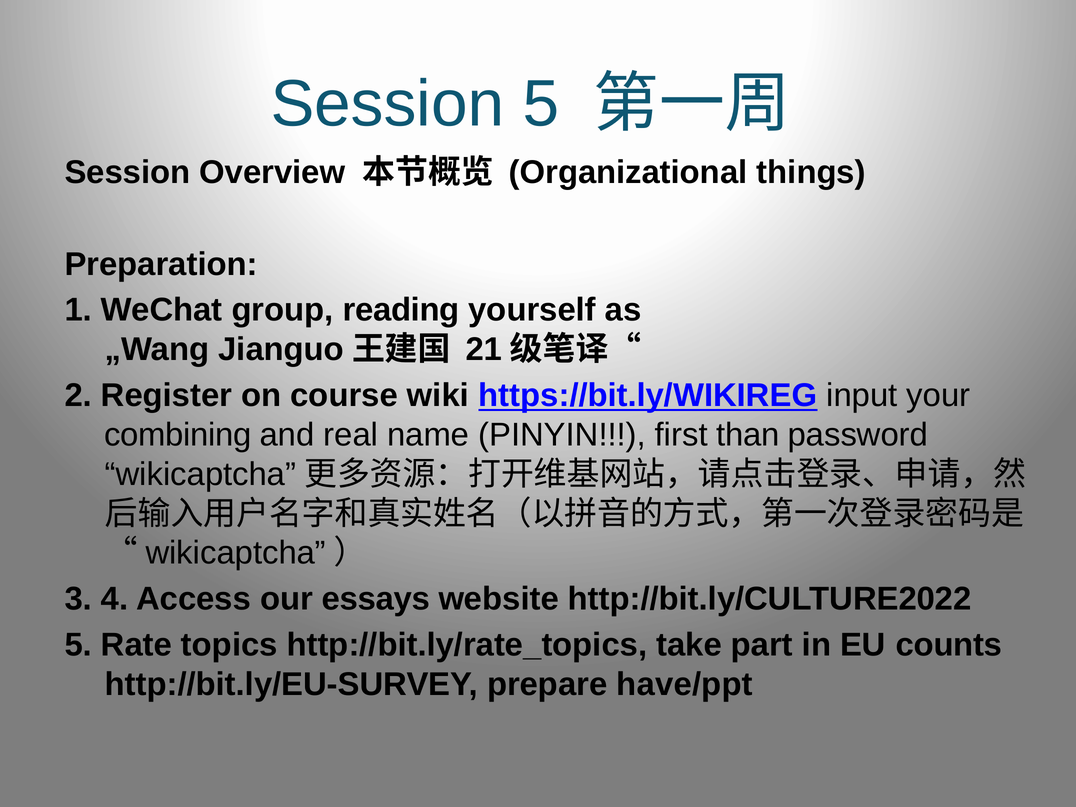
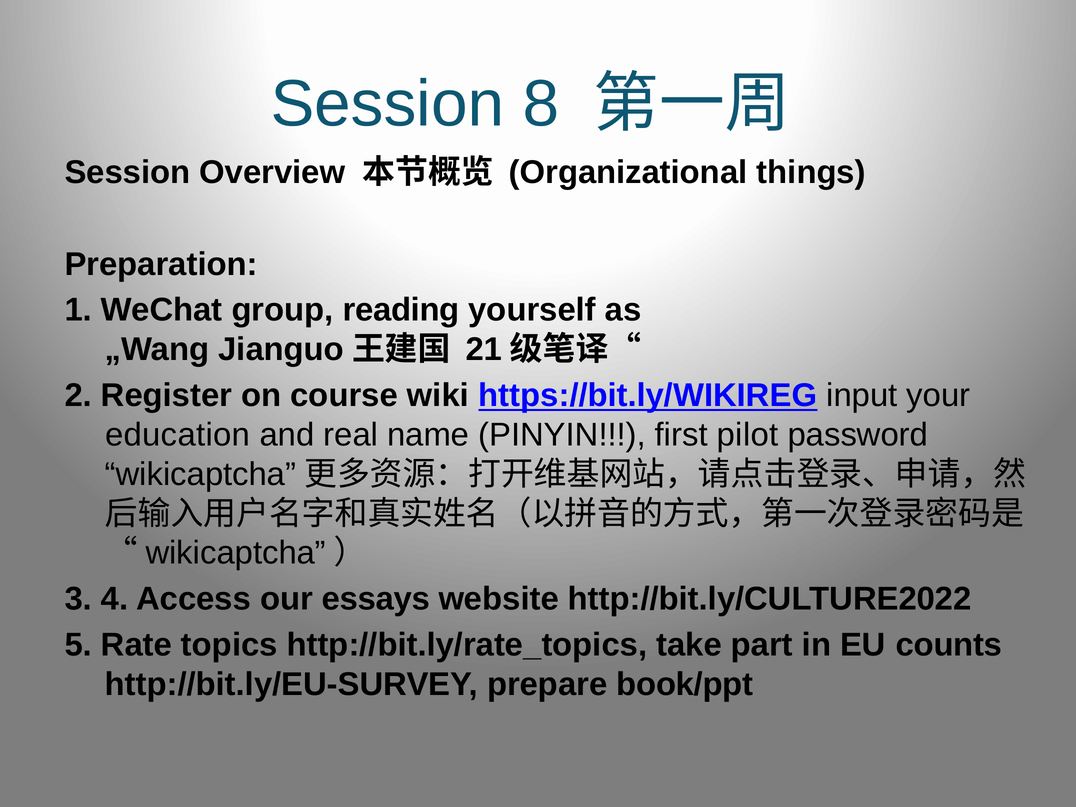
Session 5: 5 -> 8
combining: combining -> education
than: than -> pilot
have/ppt: have/ppt -> book/ppt
